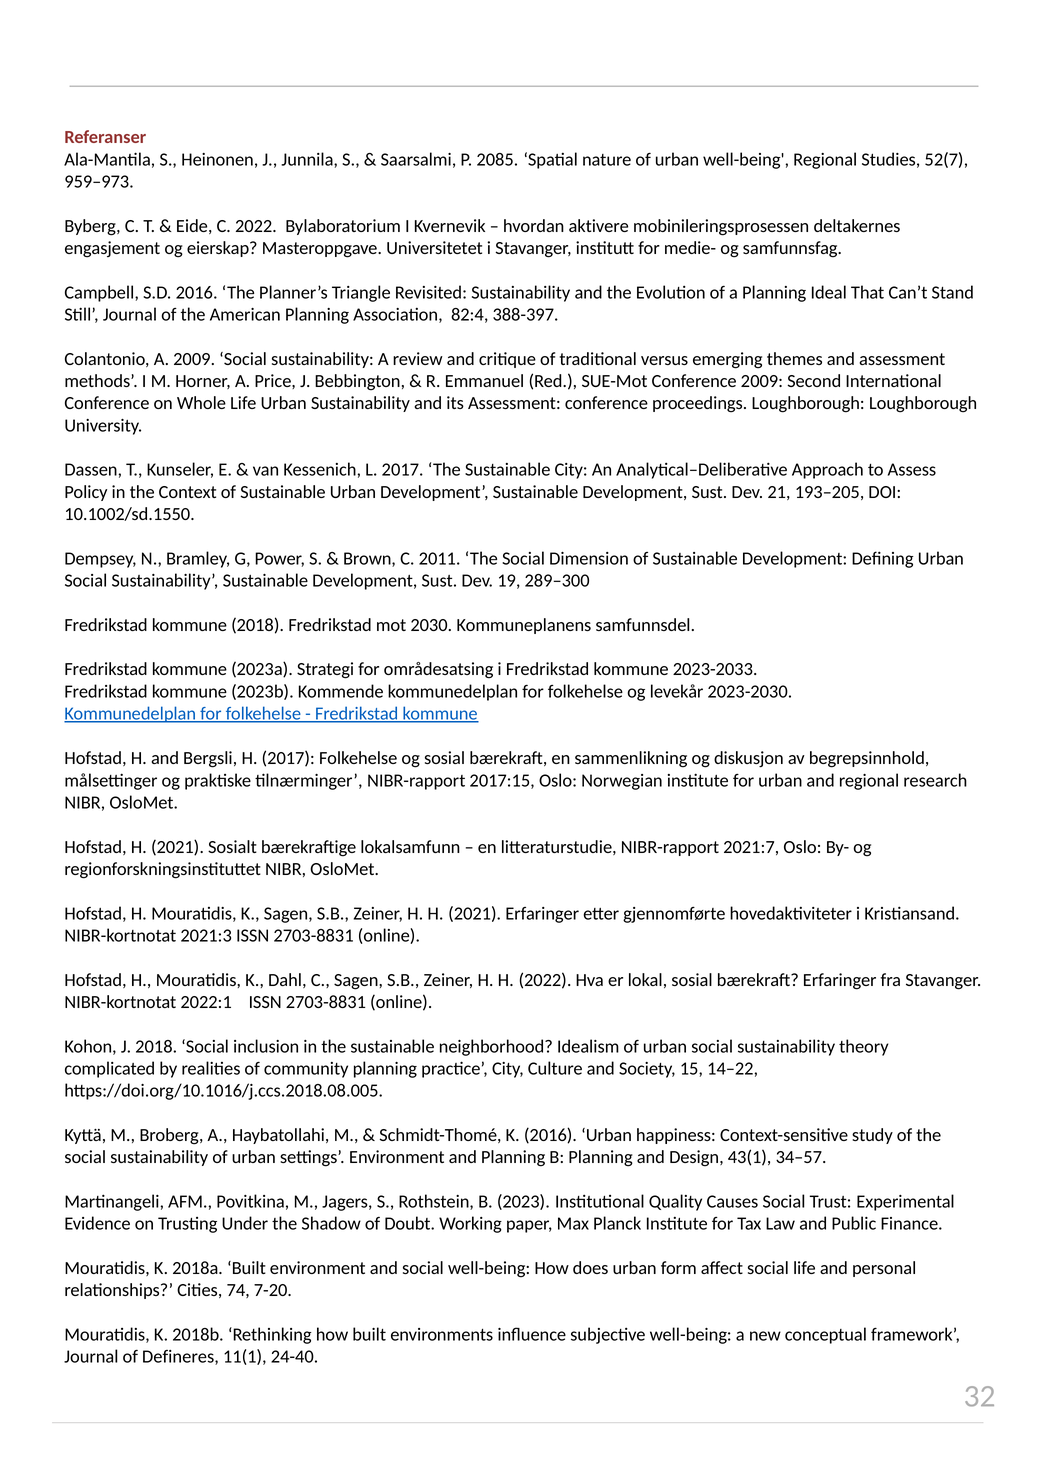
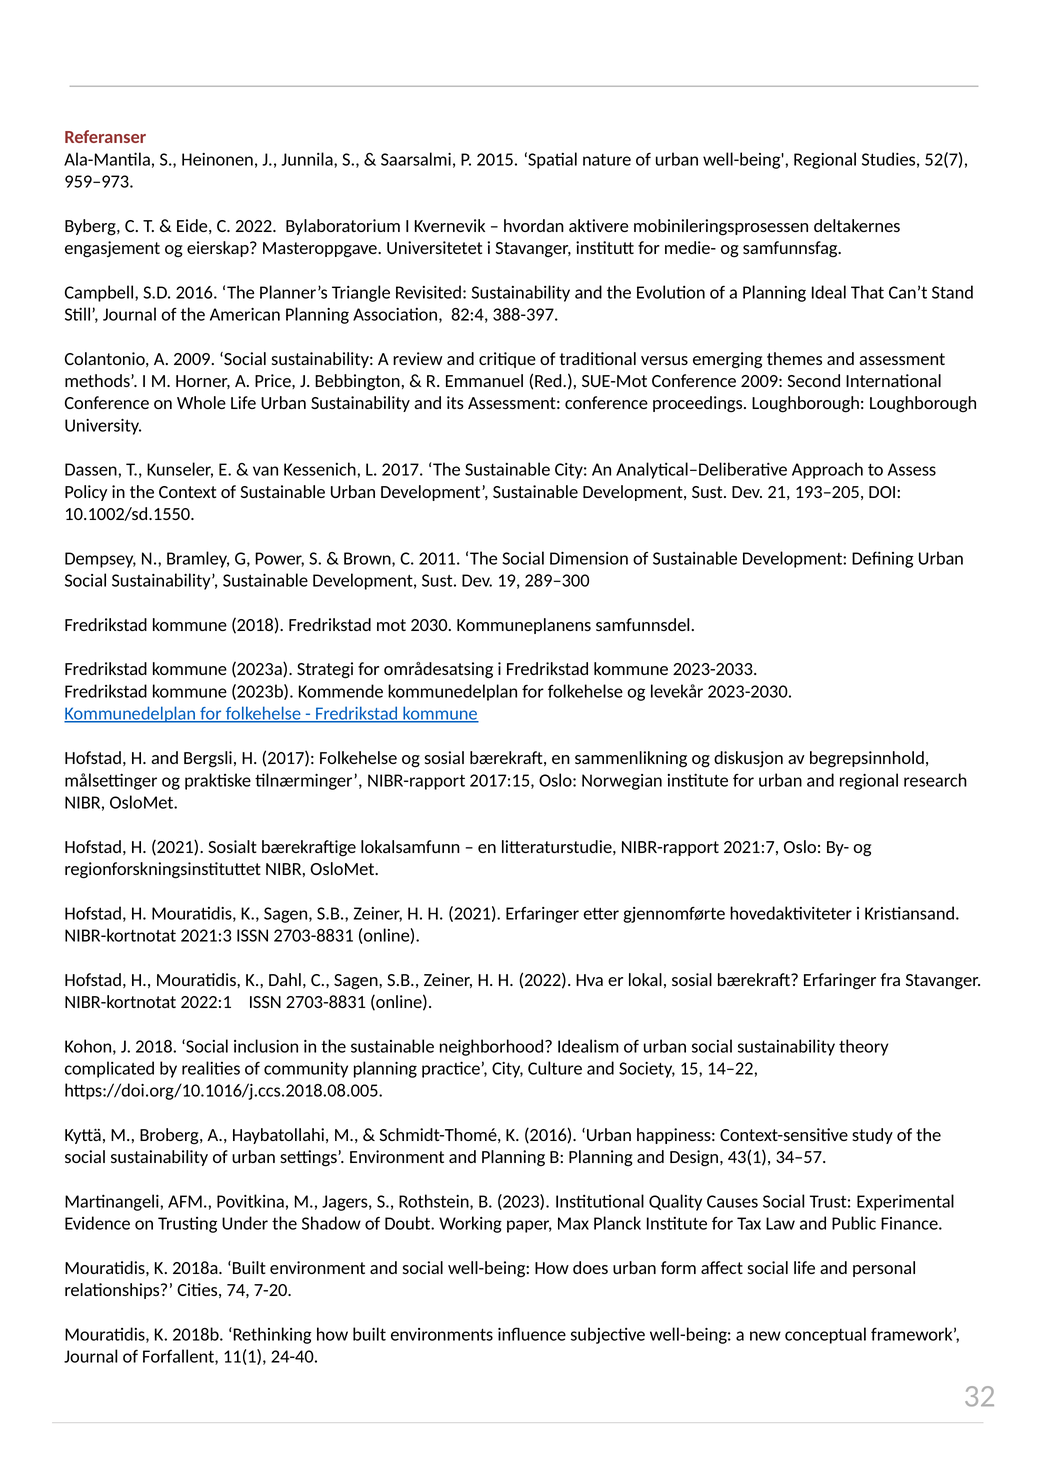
2085: 2085 -> 2015
Defineres: Defineres -> Forfallent
